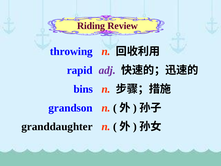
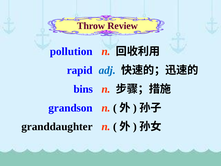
Riding: Riding -> Throw
throwing: throwing -> pollution
adj colour: purple -> blue
